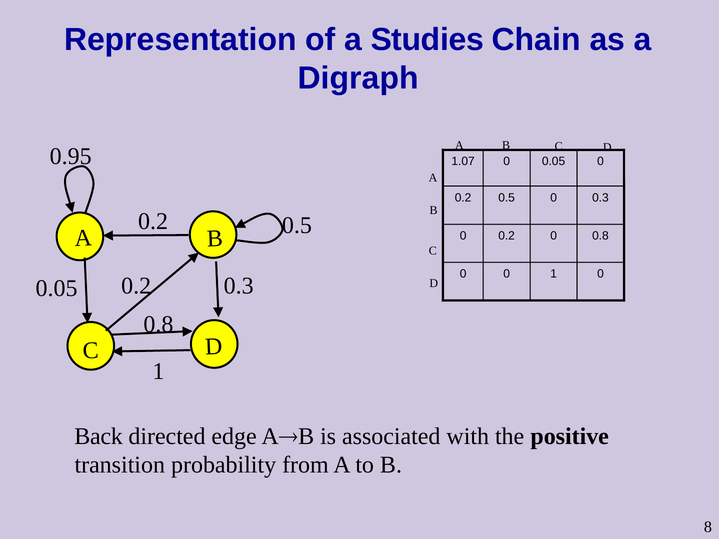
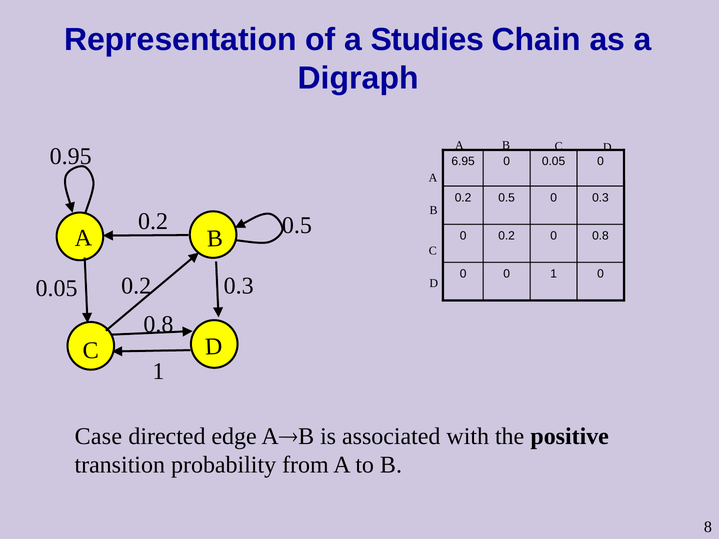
1.07: 1.07 -> 6.95
Back: Back -> Case
